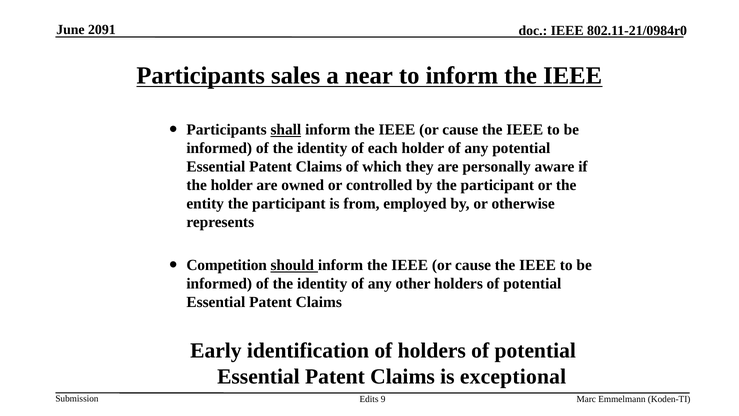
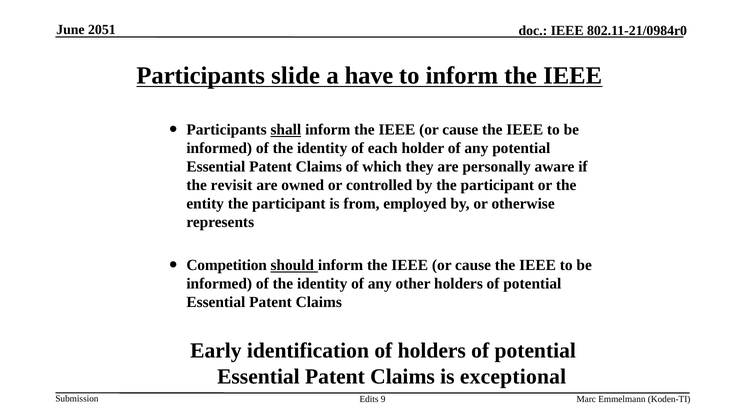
2091: 2091 -> 2051
sales: sales -> slide
near: near -> have
the holder: holder -> revisit
